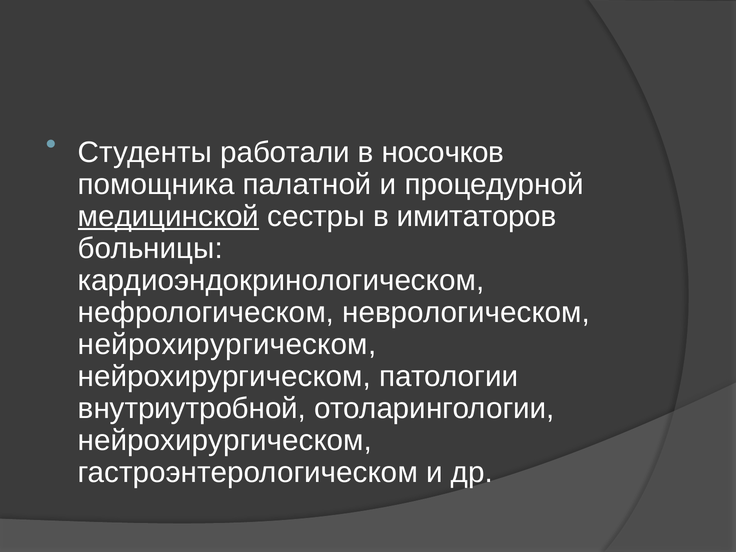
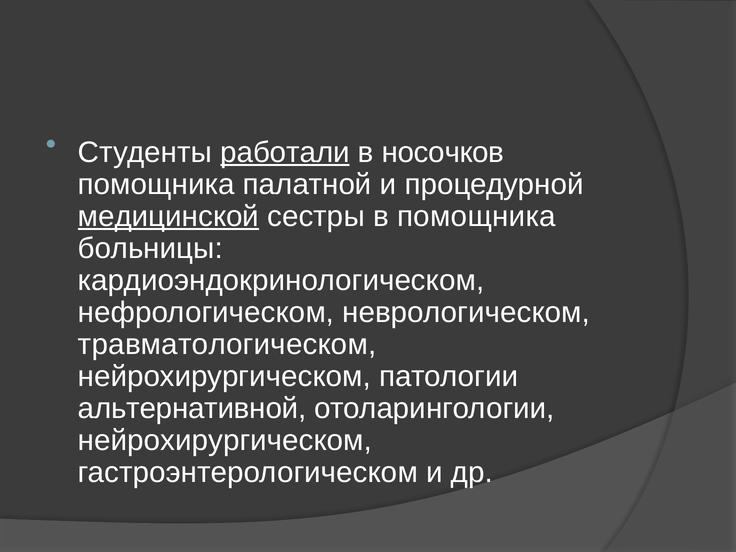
работали underline: none -> present
в имитаторов: имитаторов -> помощника
нейрохирургическом at (227, 344): нейрохирургическом -> травматологическом
внутриутробной: внутриутробной -> альтернативной
